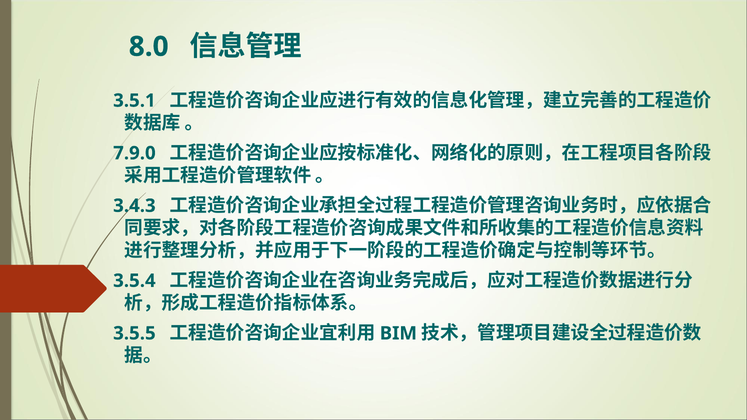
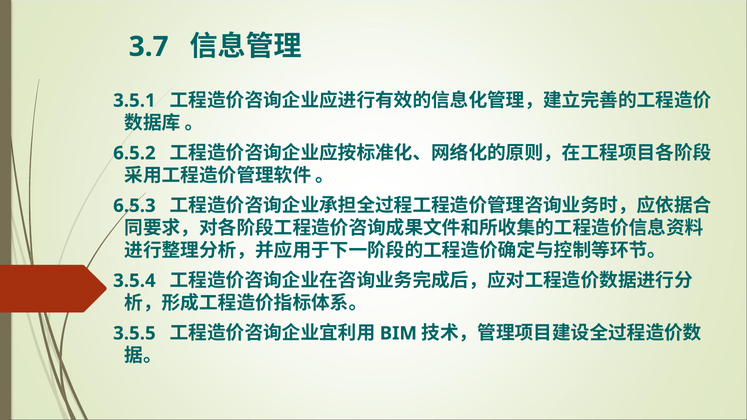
8.0: 8.0 -> 3.7
7.9.0: 7.9.0 -> 6.5.2
3.4.3: 3.4.3 -> 6.5.3
